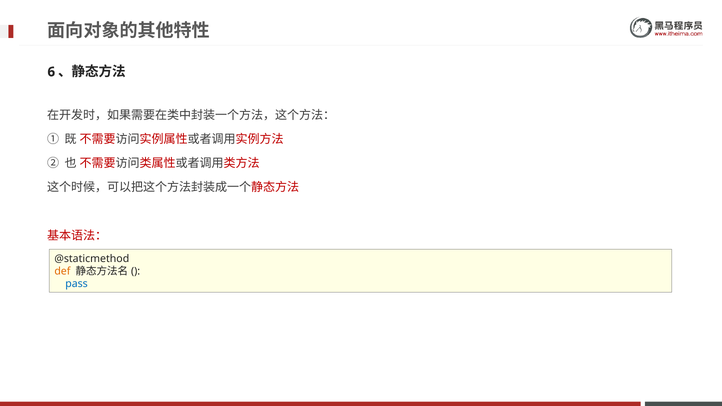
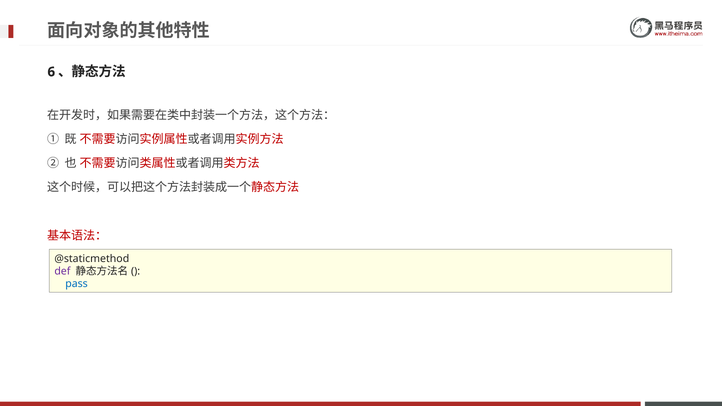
def colour: orange -> purple
